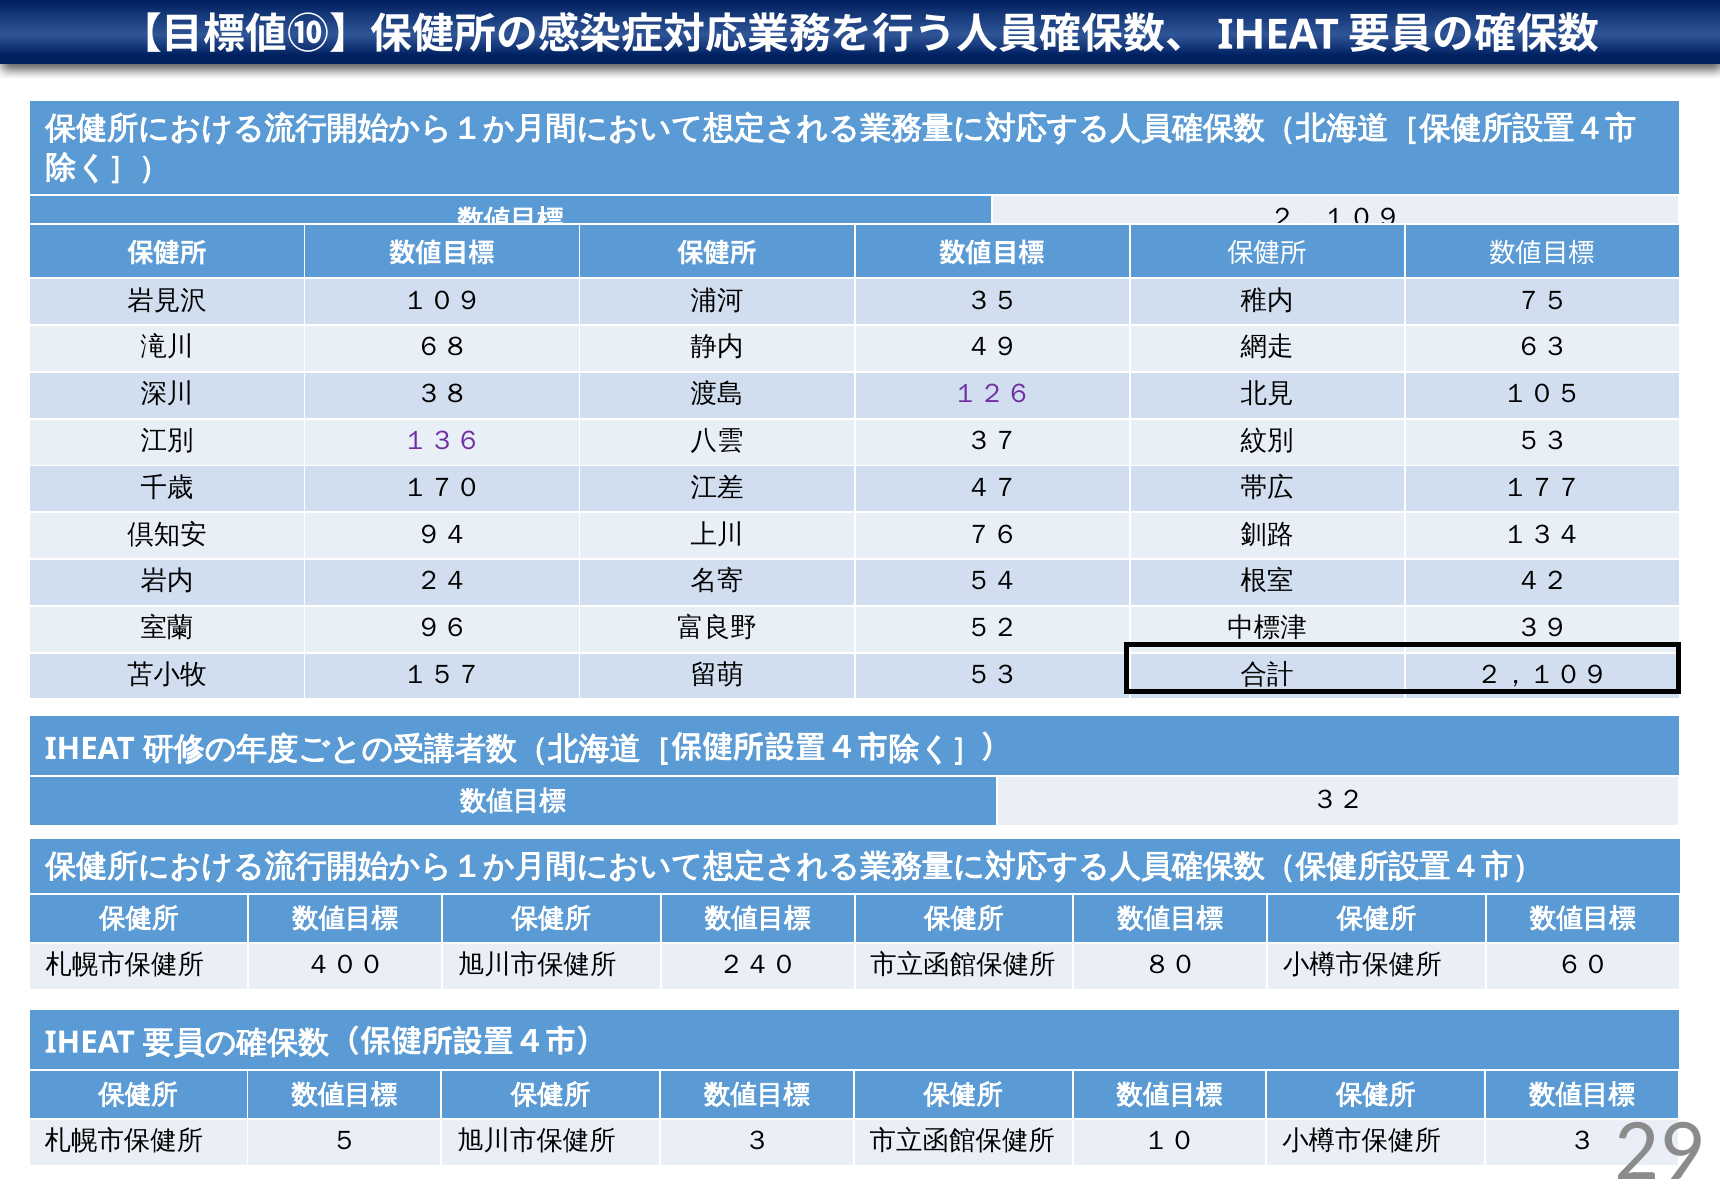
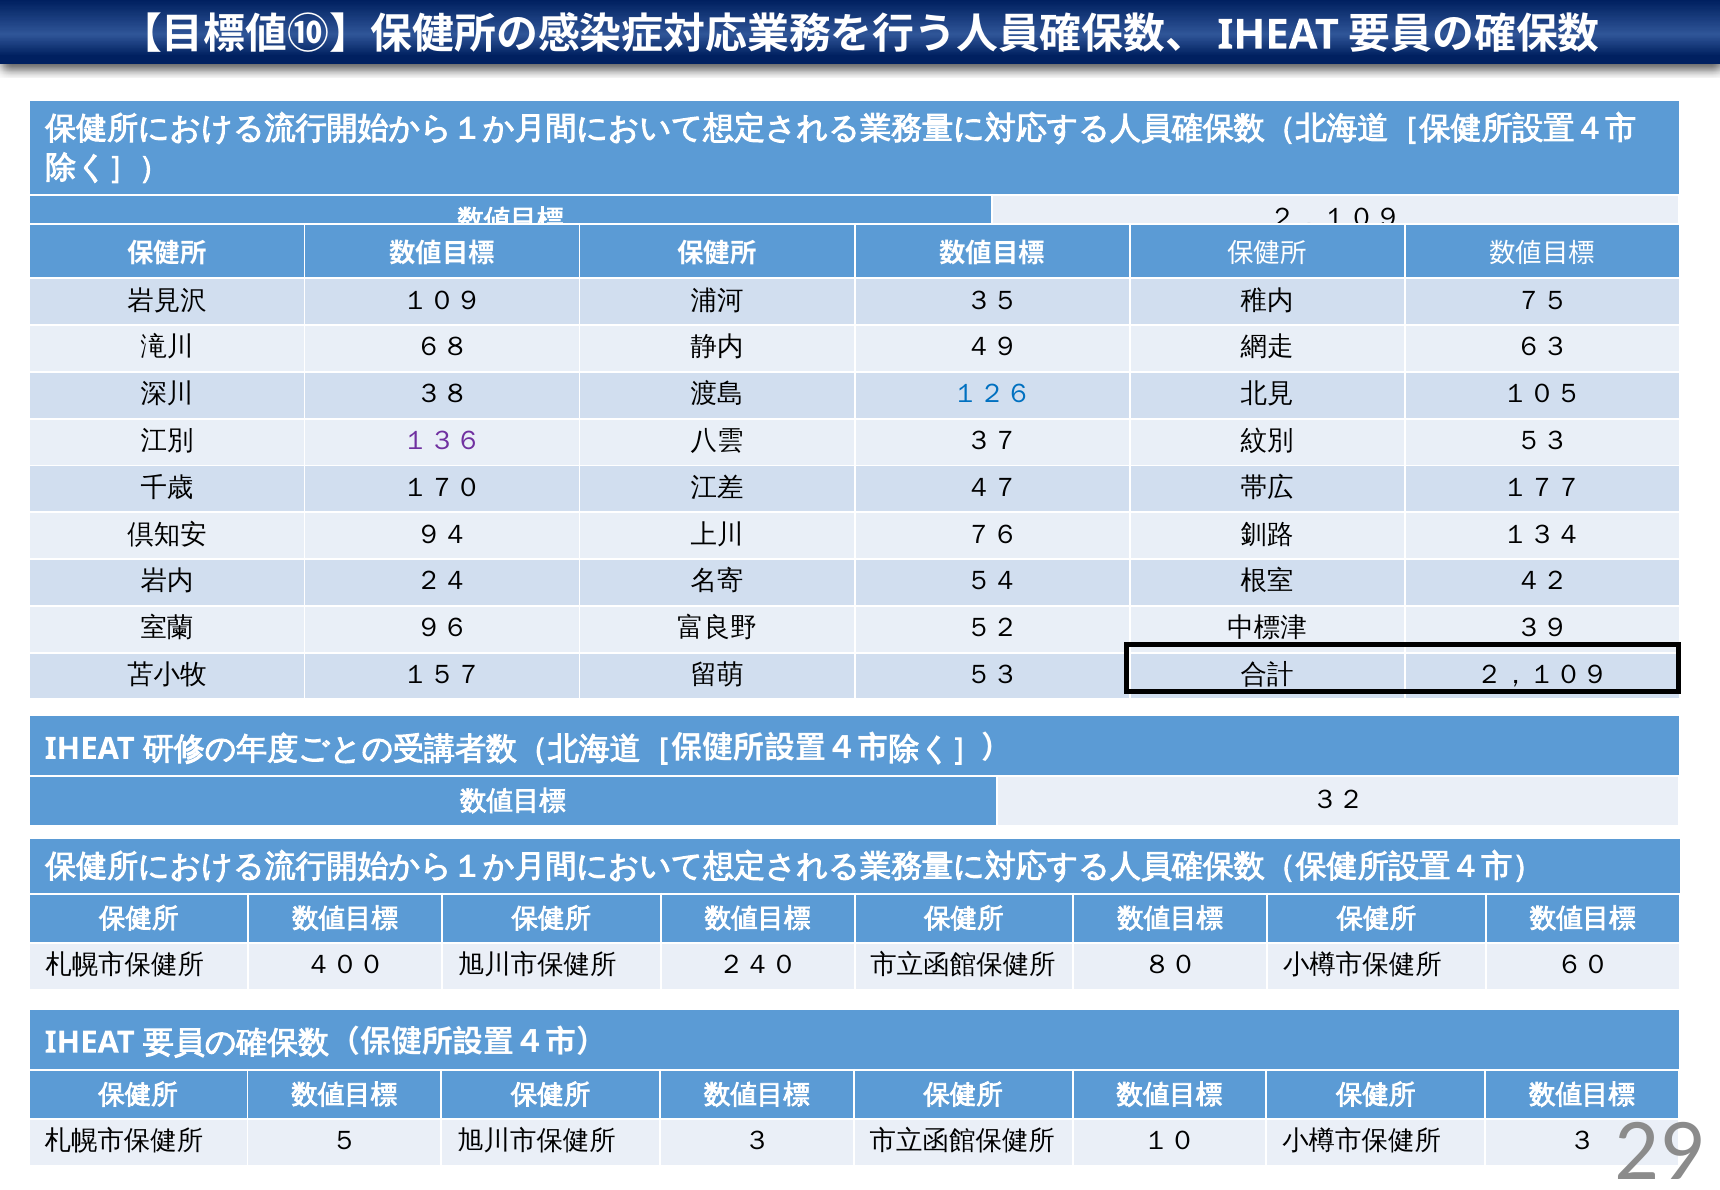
１２６ colour: purple -> blue
